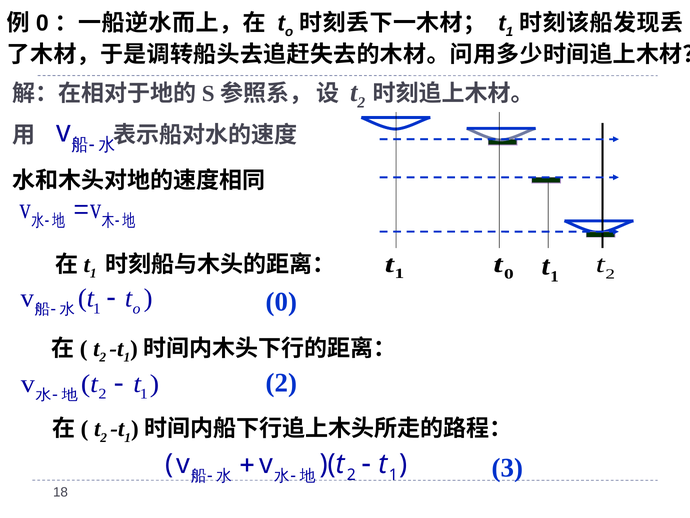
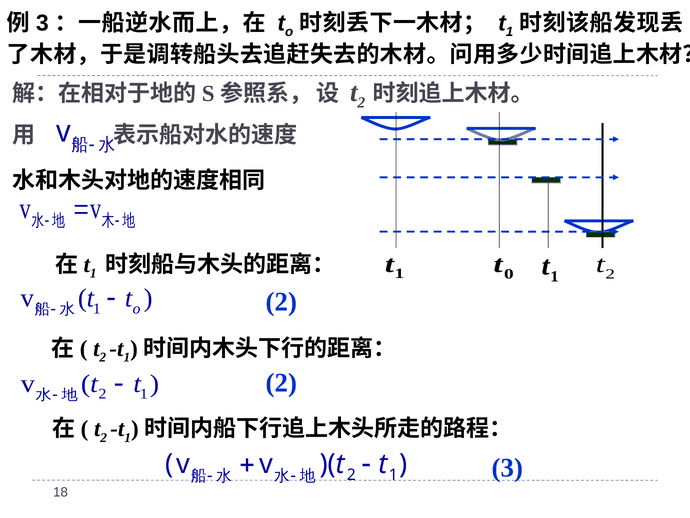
0 at (42, 23): 0 -> 3
0 at (281, 302): 0 -> 2
